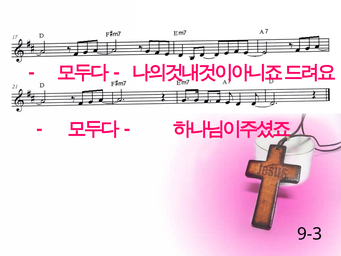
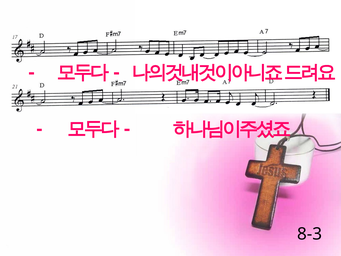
9-3: 9-3 -> 8-3
